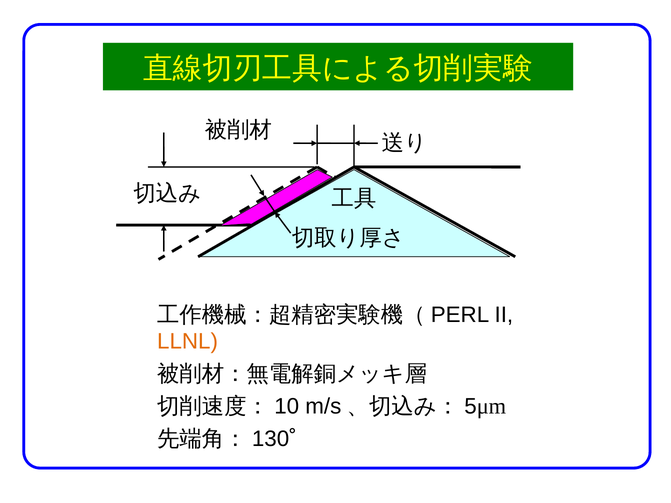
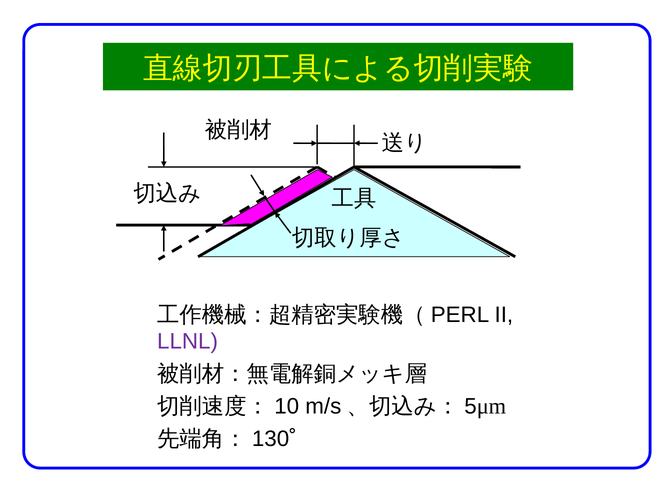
LLNL colour: orange -> purple
